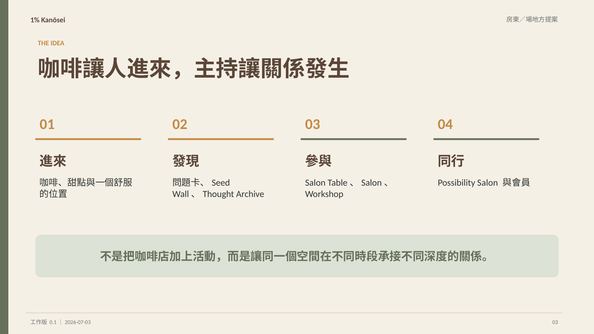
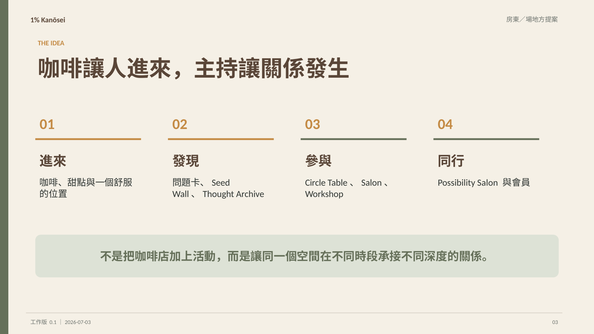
Salon at (315, 183): Salon -> Circle
